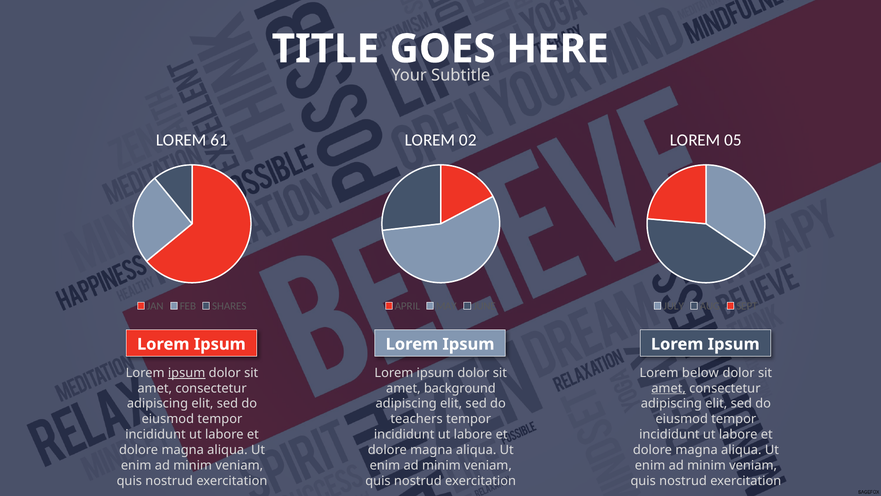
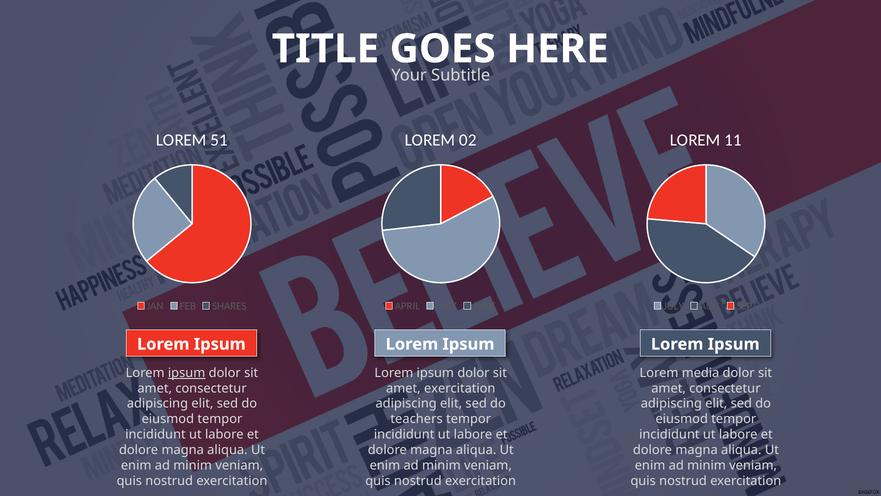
61: 61 -> 51
05: 05 -> 11
below: below -> media
amet background: background -> exercitation
amet at (669, 388) underline: present -> none
